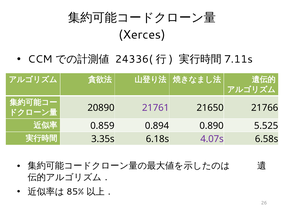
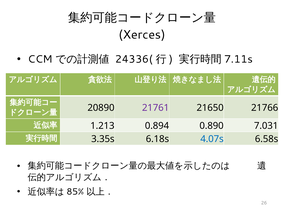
0.859: 0.859 -> 1.213
5.525: 5.525 -> 7.031
4.07s colour: purple -> blue
